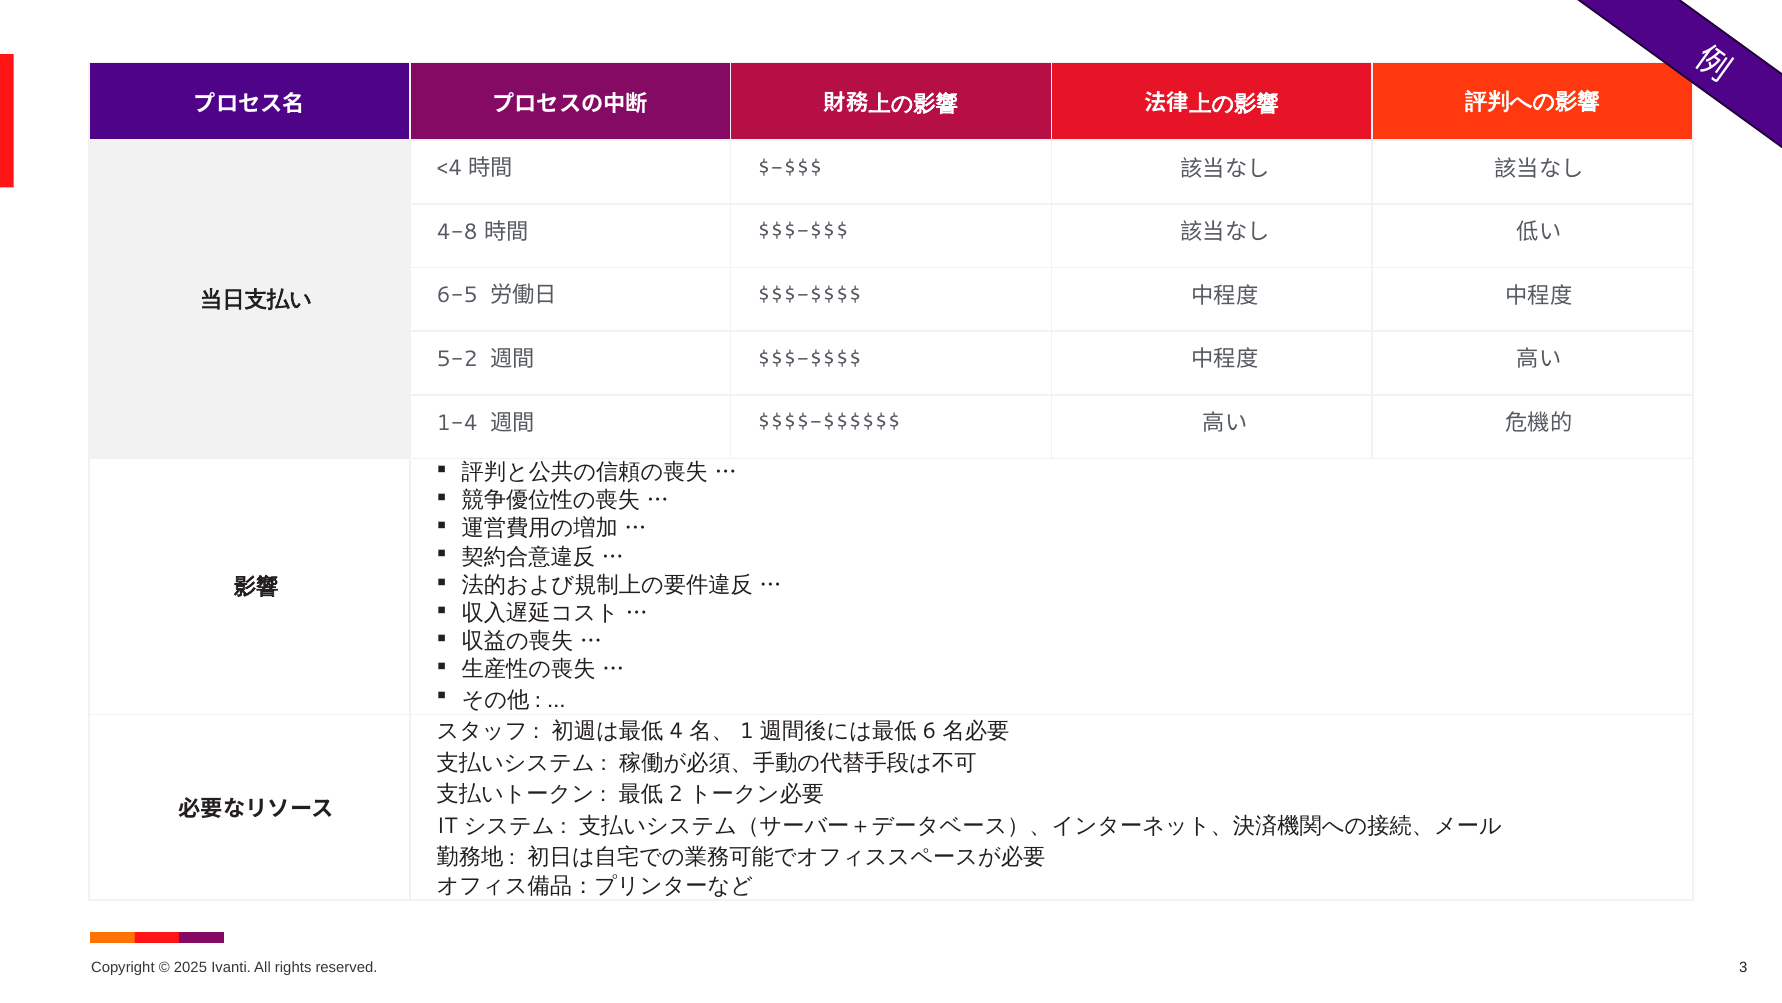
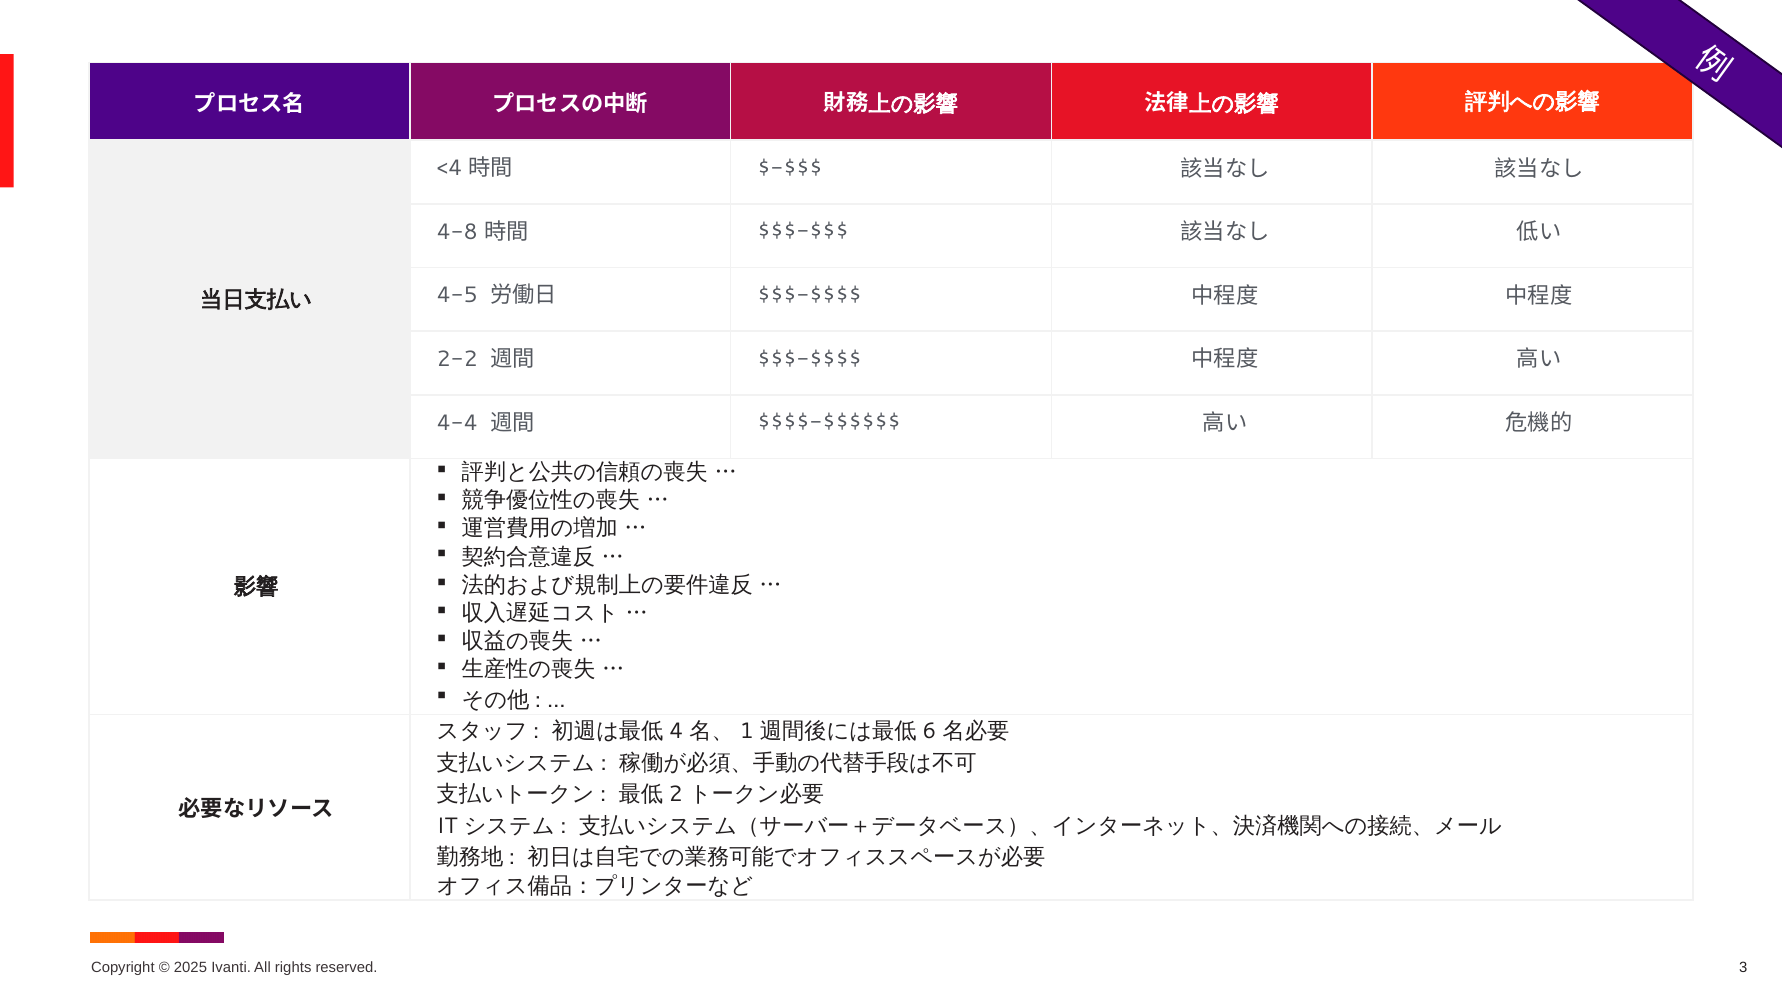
6-5: 6-5 -> 4-5
5-2: 5-2 -> 2-2
1-4: 1-4 -> 4-4
